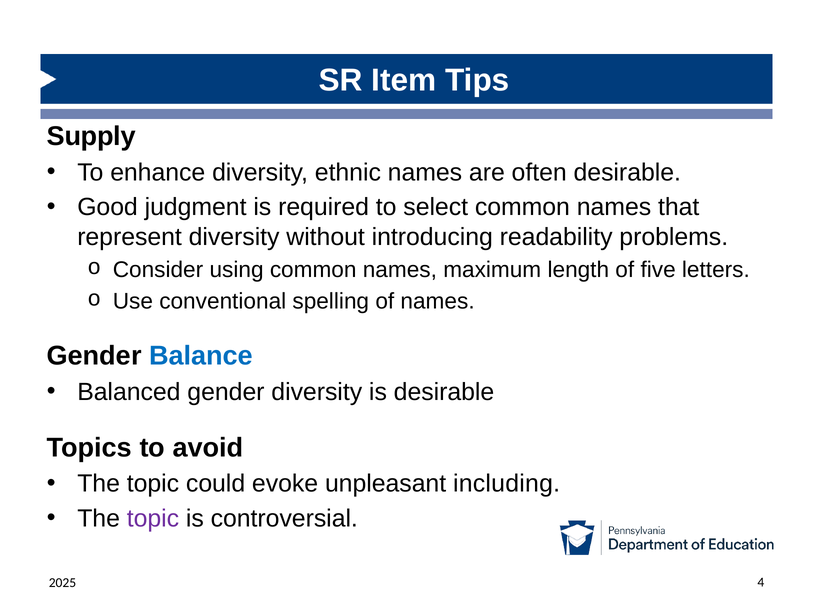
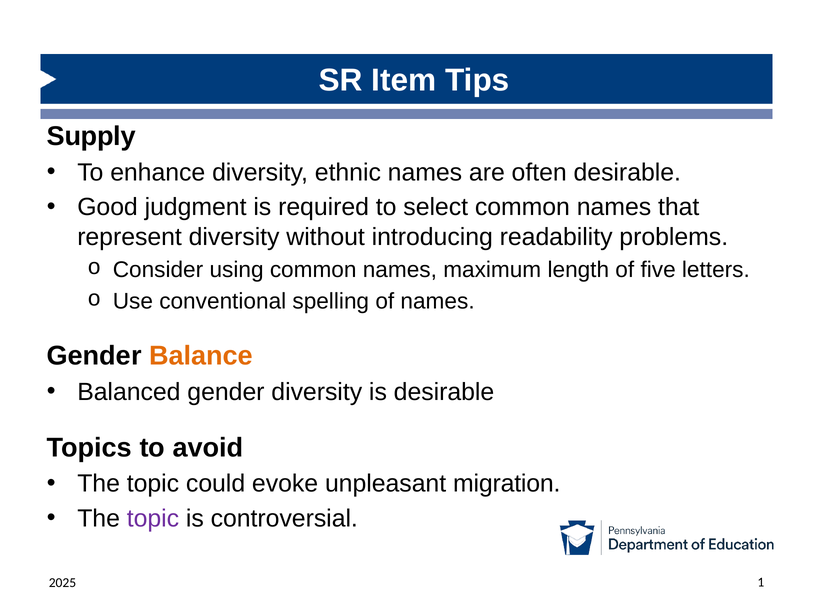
Balance colour: blue -> orange
including: including -> migration
4: 4 -> 1
